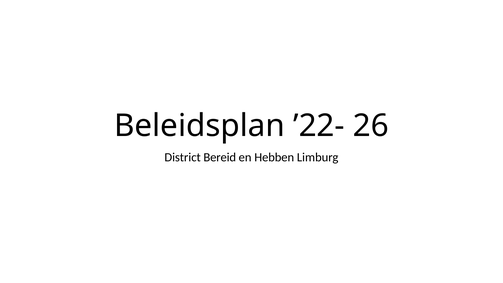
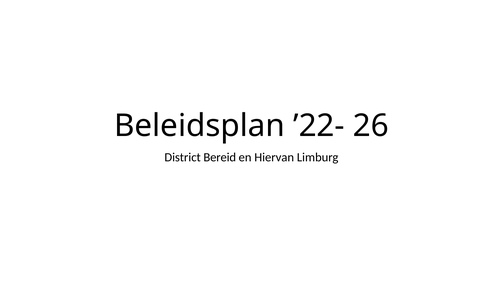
Hebben: Hebben -> Hiervan
